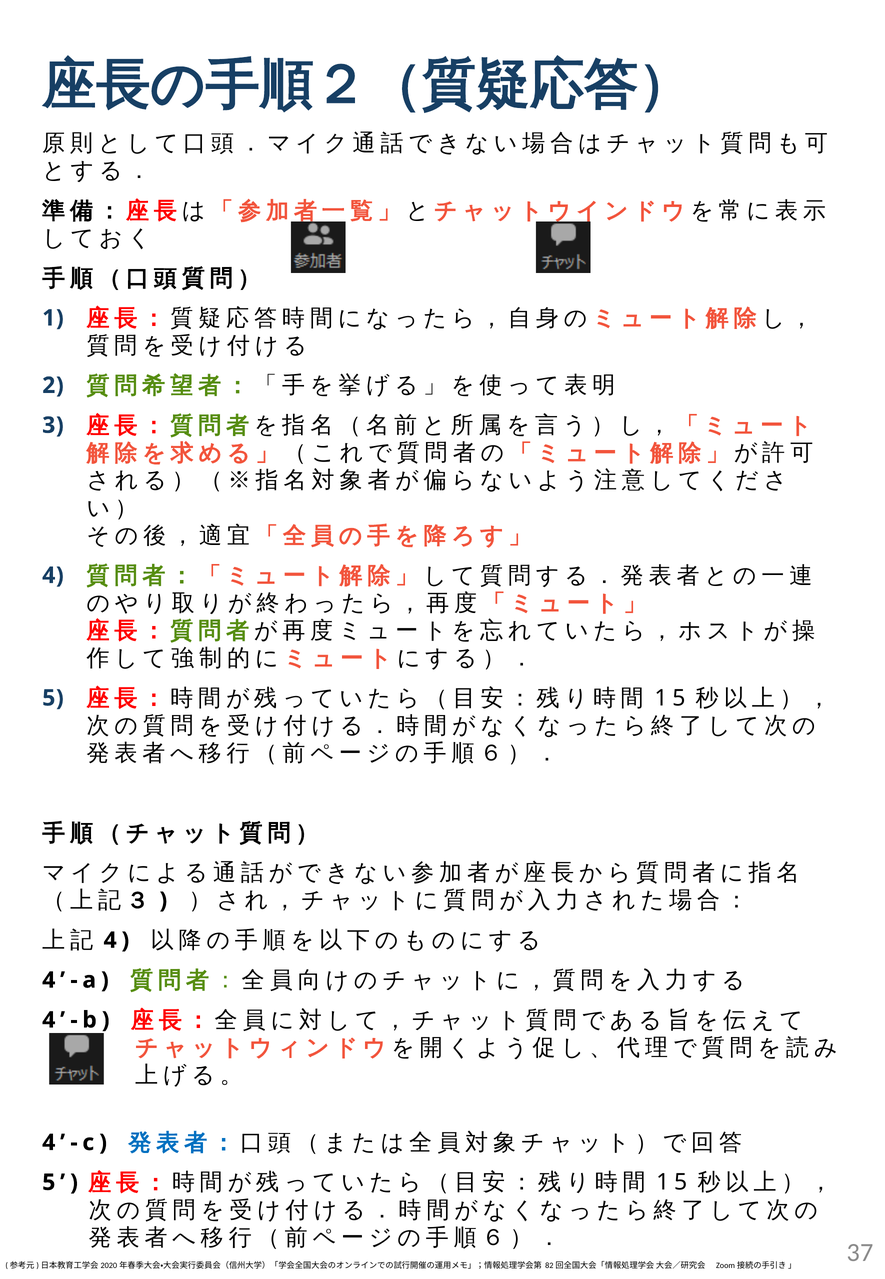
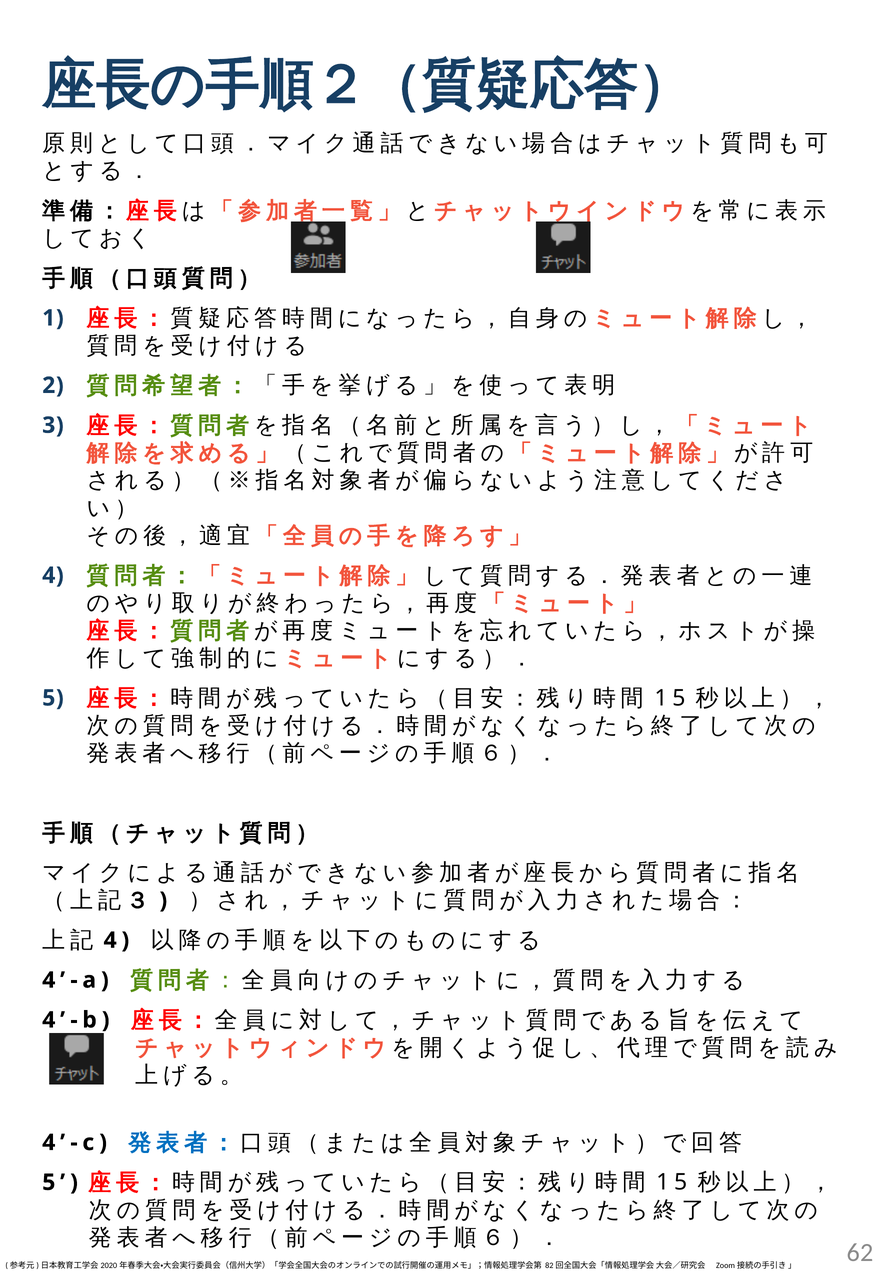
37: 37 -> 62
